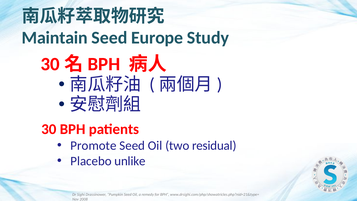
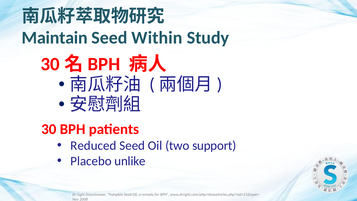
Europe: Europe -> Within
Promote: Promote -> Reduced
residual: residual -> support
